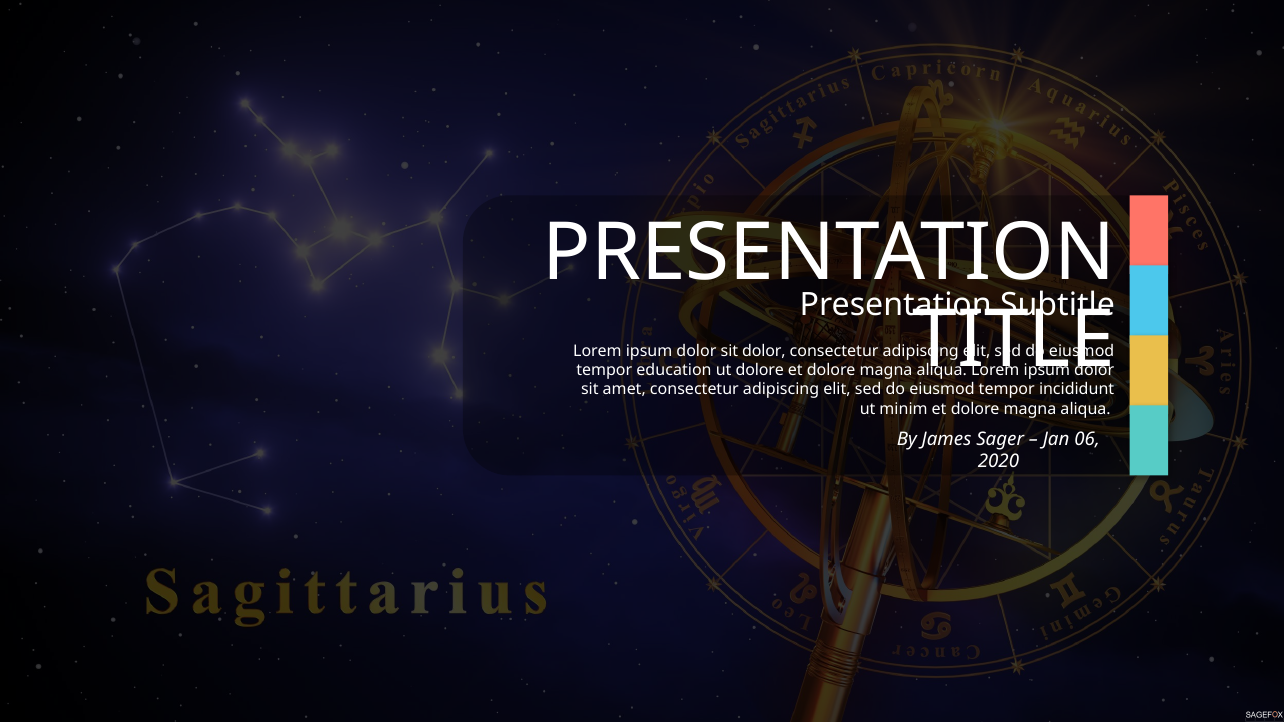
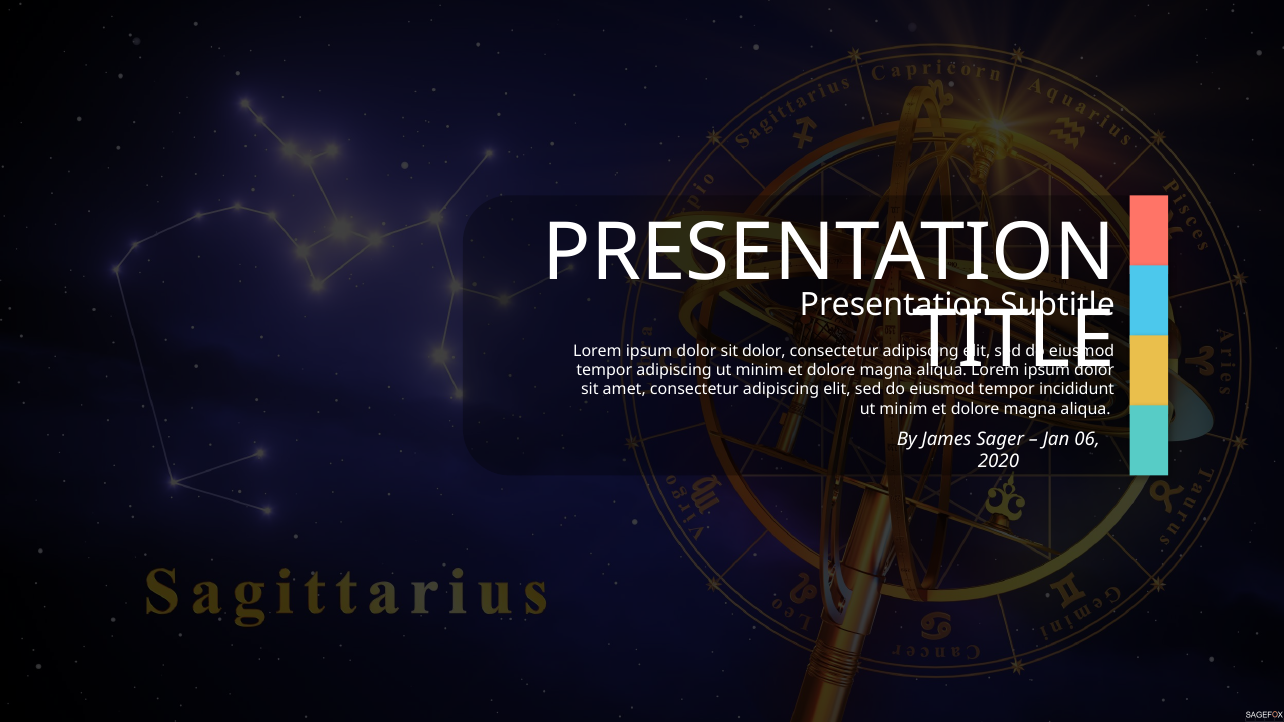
tempor education: education -> adipiscing
dolore at (760, 371): dolore -> minim
